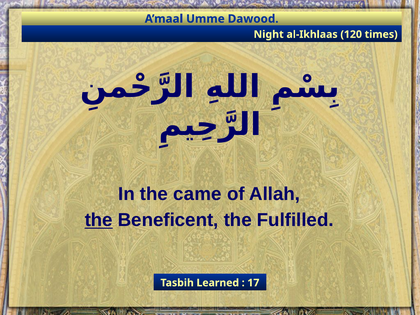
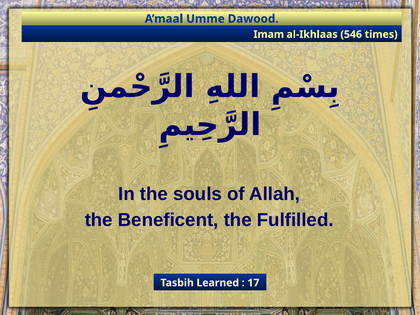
Night: Night -> Imam
120: 120 -> 546
came: came -> souls
the at (99, 220) underline: present -> none
